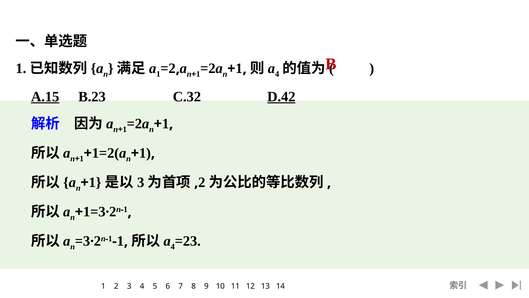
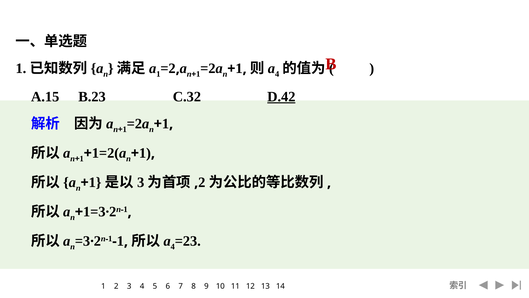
A.15 underline: present -> none
